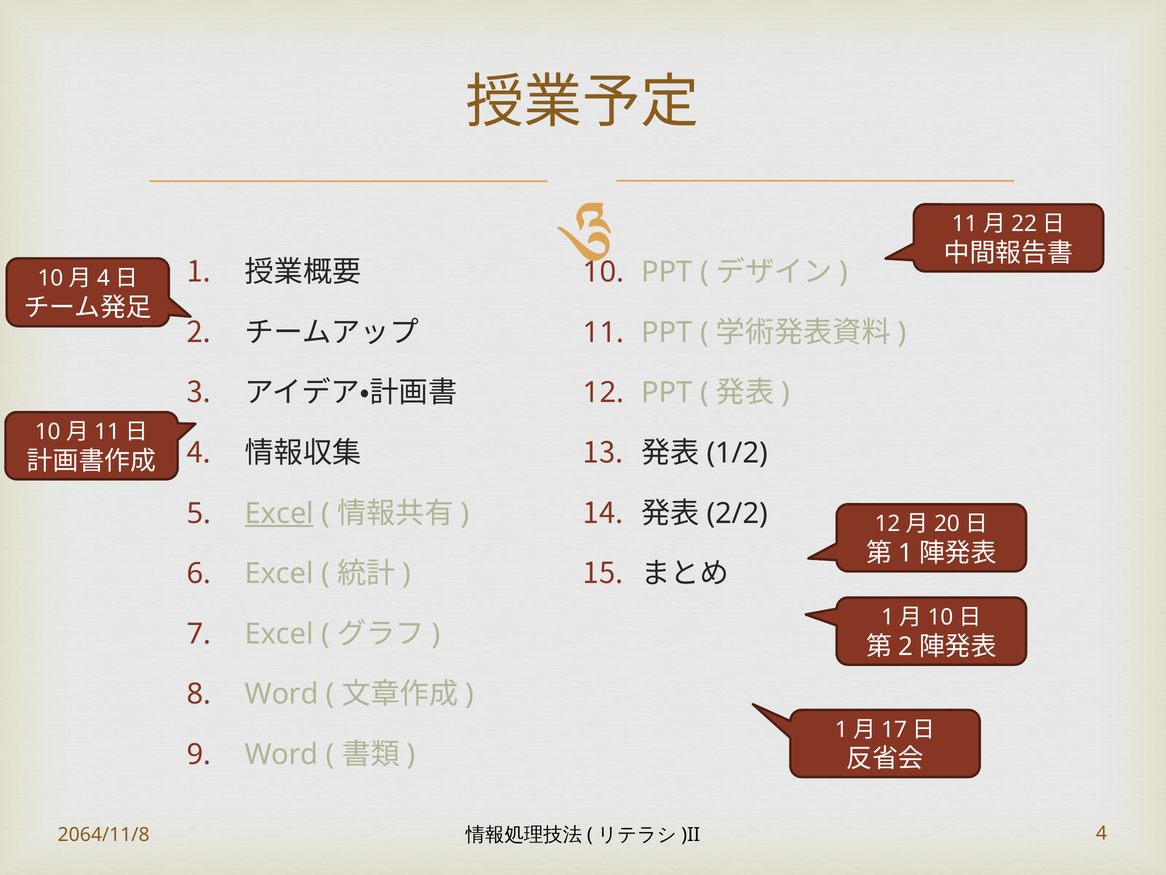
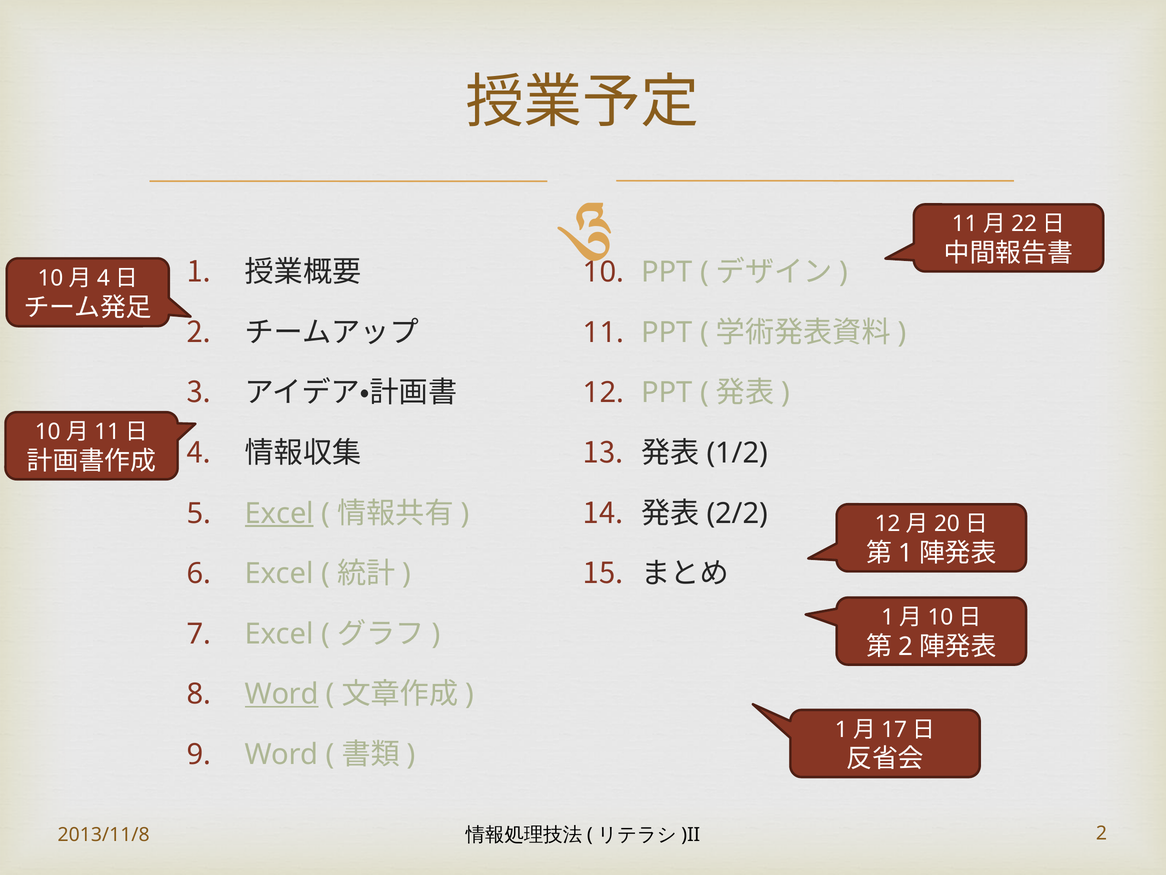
Word at (282, 694) underline: none -> present
2064/11/8: 2064/11/8 -> 2013/11/8
4 at (1102, 833): 4 -> 2
